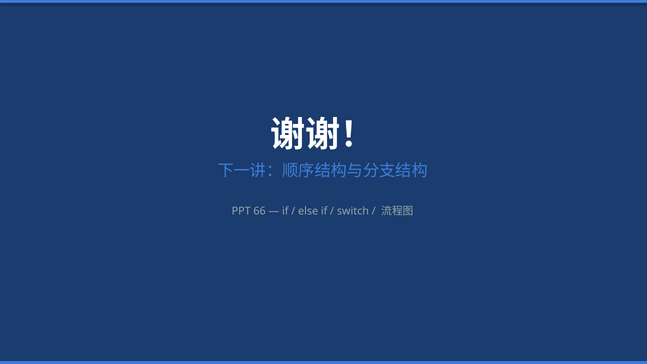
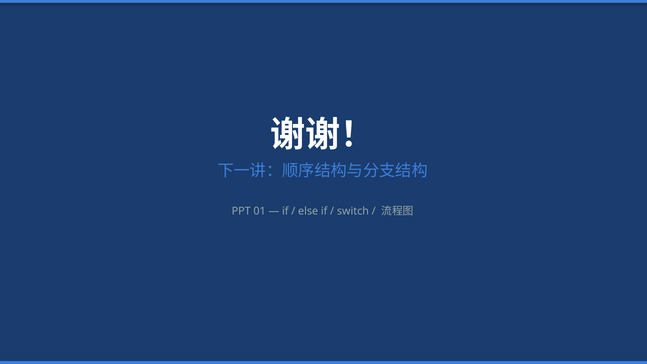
66: 66 -> 01
